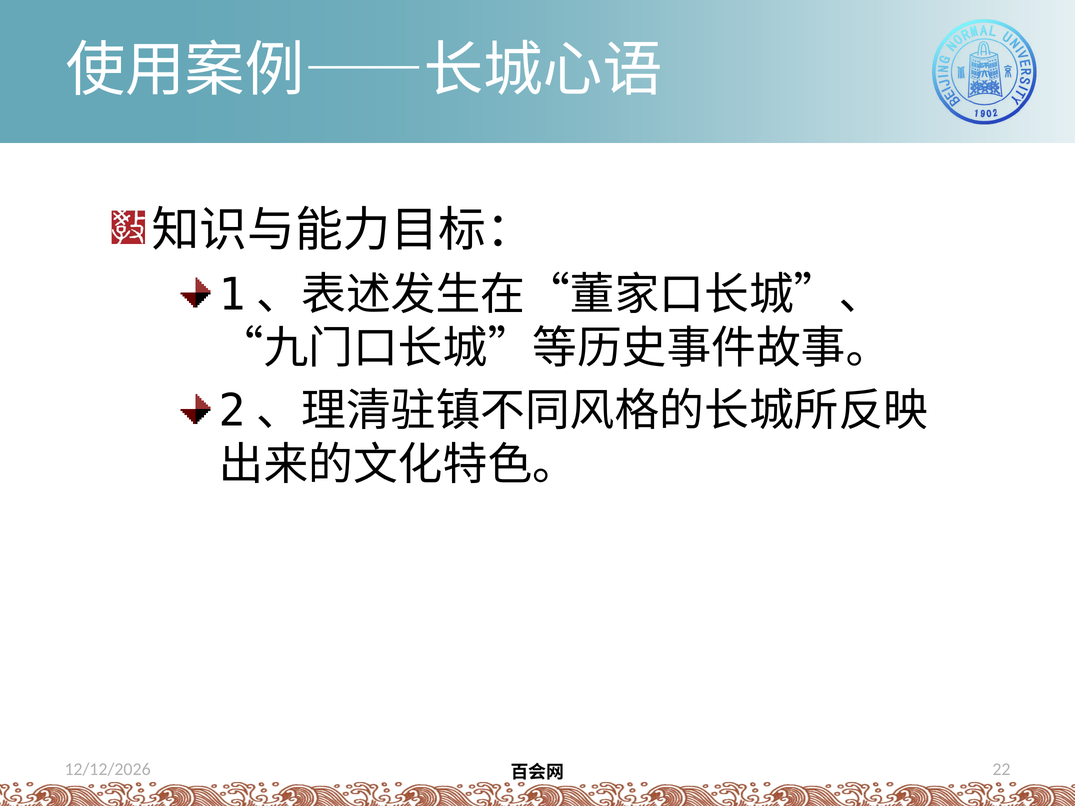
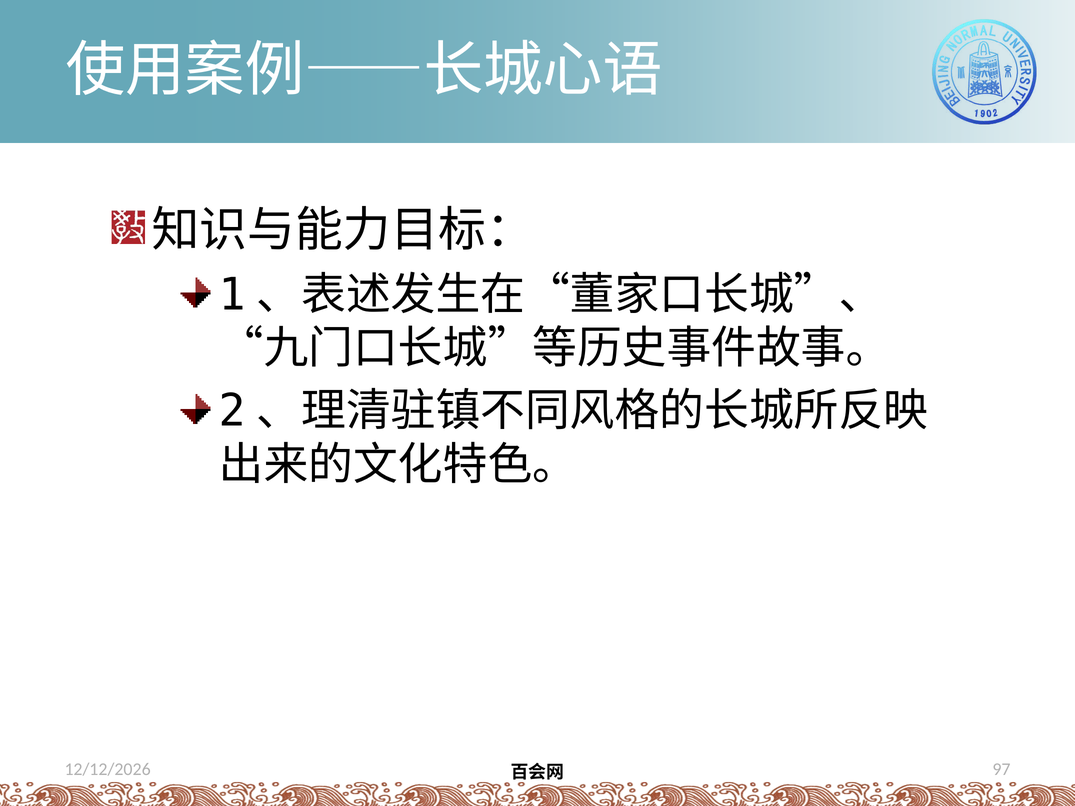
22: 22 -> 97
